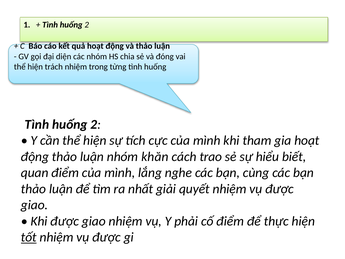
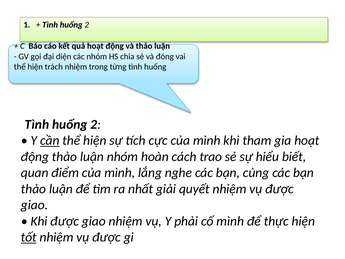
cần underline: none -> present
khăn: khăn -> hoàn
cố điểm: điểm -> mình
